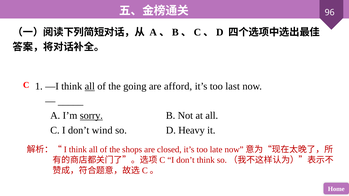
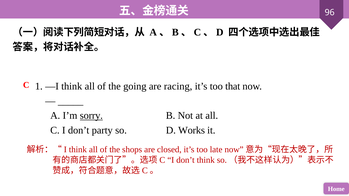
all at (90, 86) underline: present -> none
afford: afford -> racing
last: last -> that
wind: wind -> party
Heavy: Heavy -> Works
